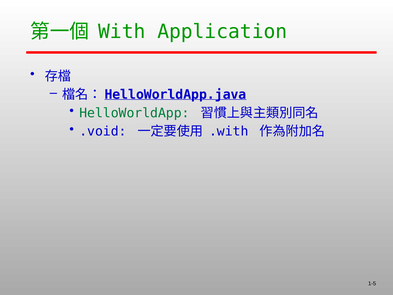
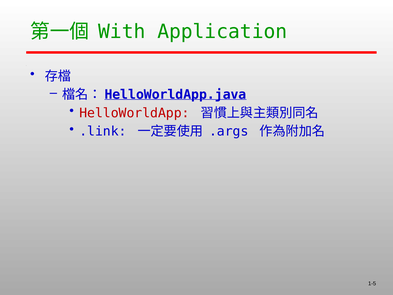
HelloWorldApp colour: green -> red
.void: .void -> .link
.with: .with -> .args
